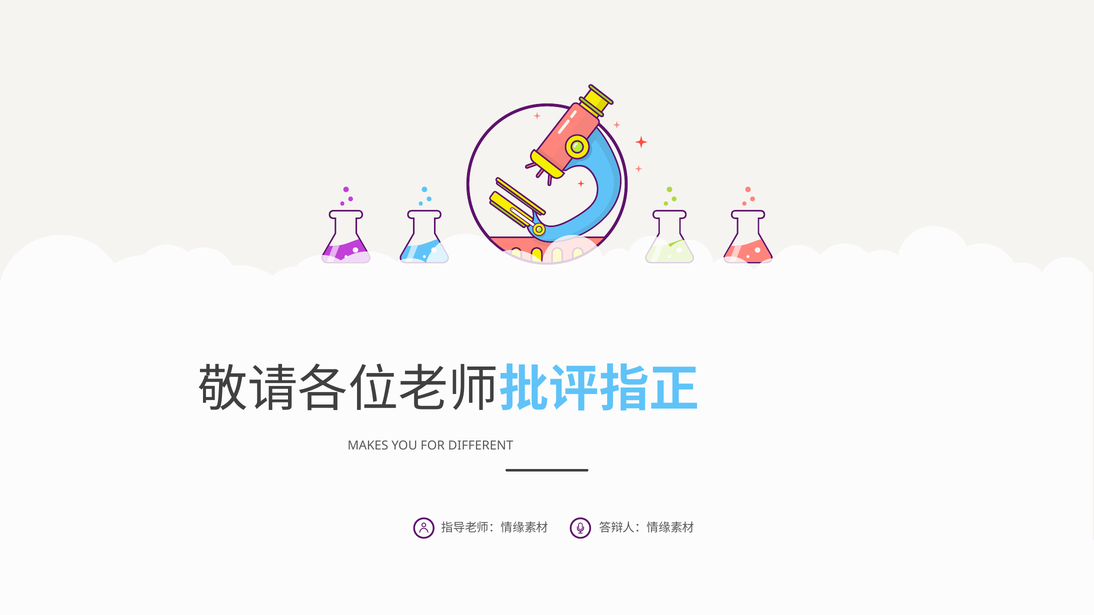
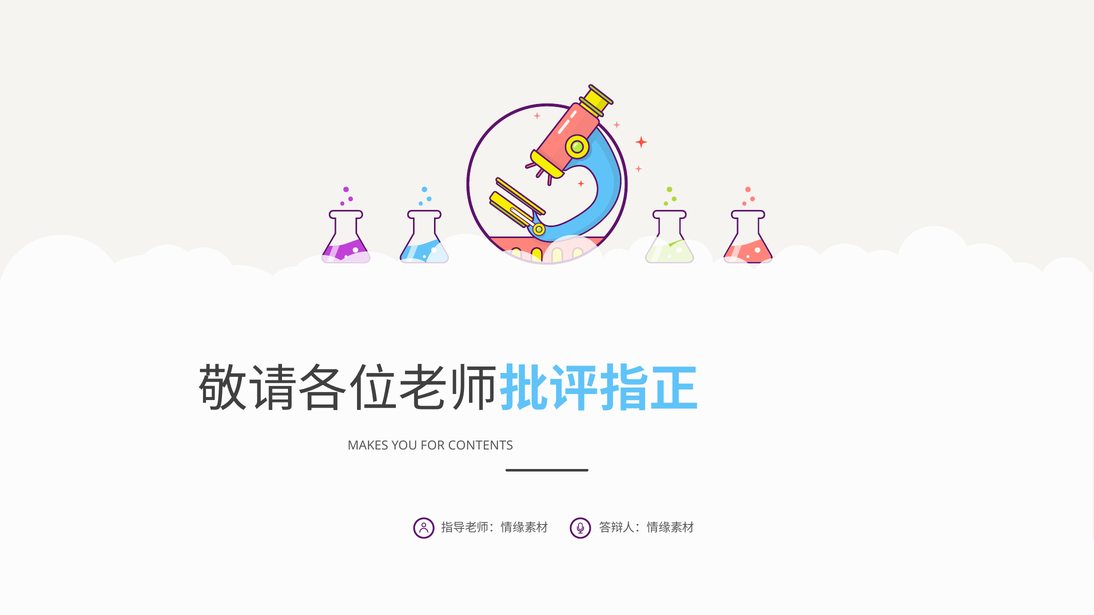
DIFFERENT: DIFFERENT -> CONTENTS
